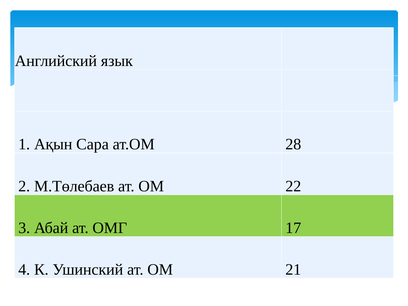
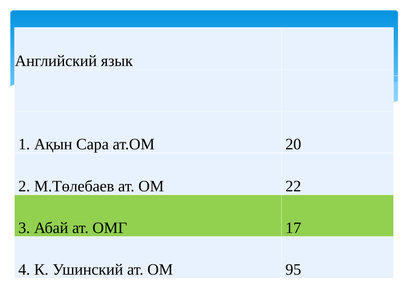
28: 28 -> 20
21: 21 -> 95
